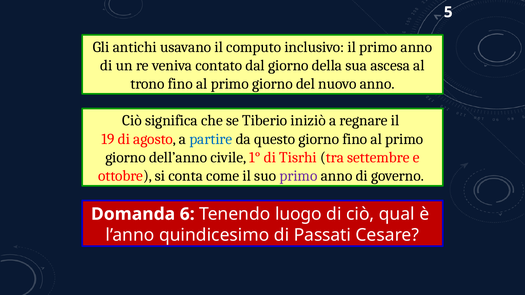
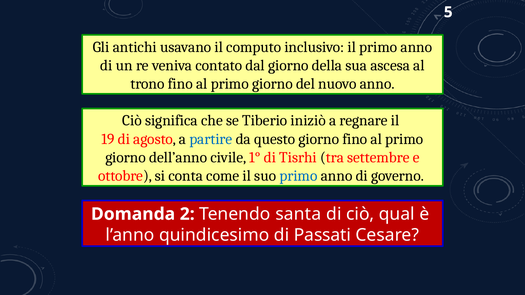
primo at (298, 176) colour: purple -> blue
6: 6 -> 2
luogo: luogo -> santa
